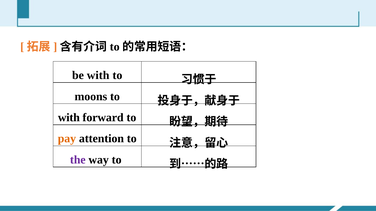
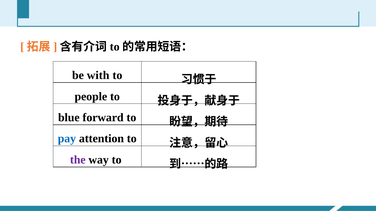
moons: moons -> people
with at (69, 118): with -> blue
pay colour: orange -> blue
